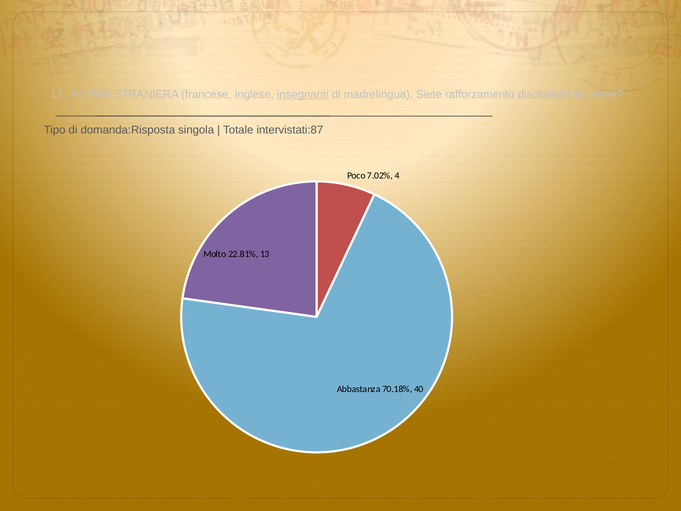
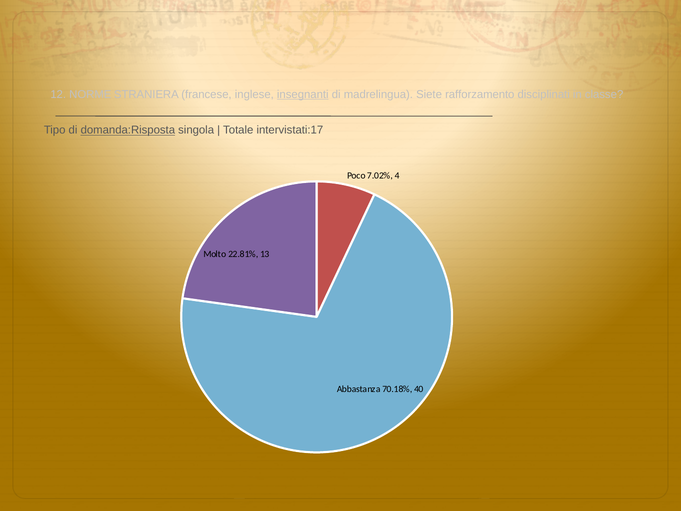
ALUNNI: ALUNNI -> NORME
domanda:Risposta underline: none -> present
intervistati:87: intervistati:87 -> intervistati:17
